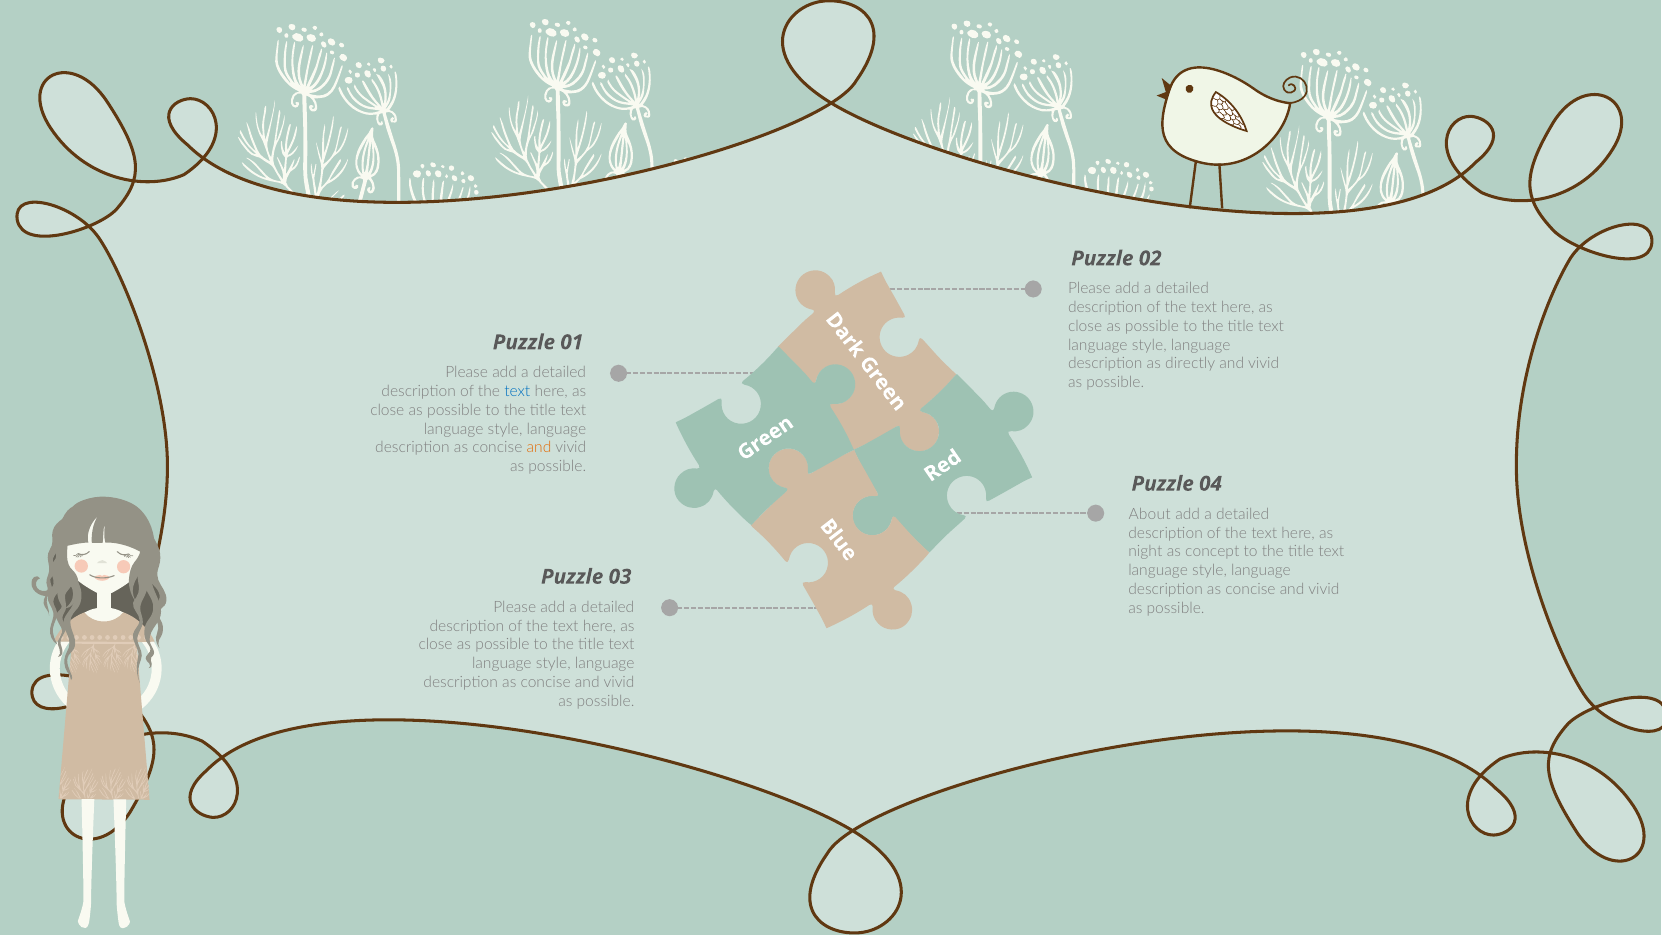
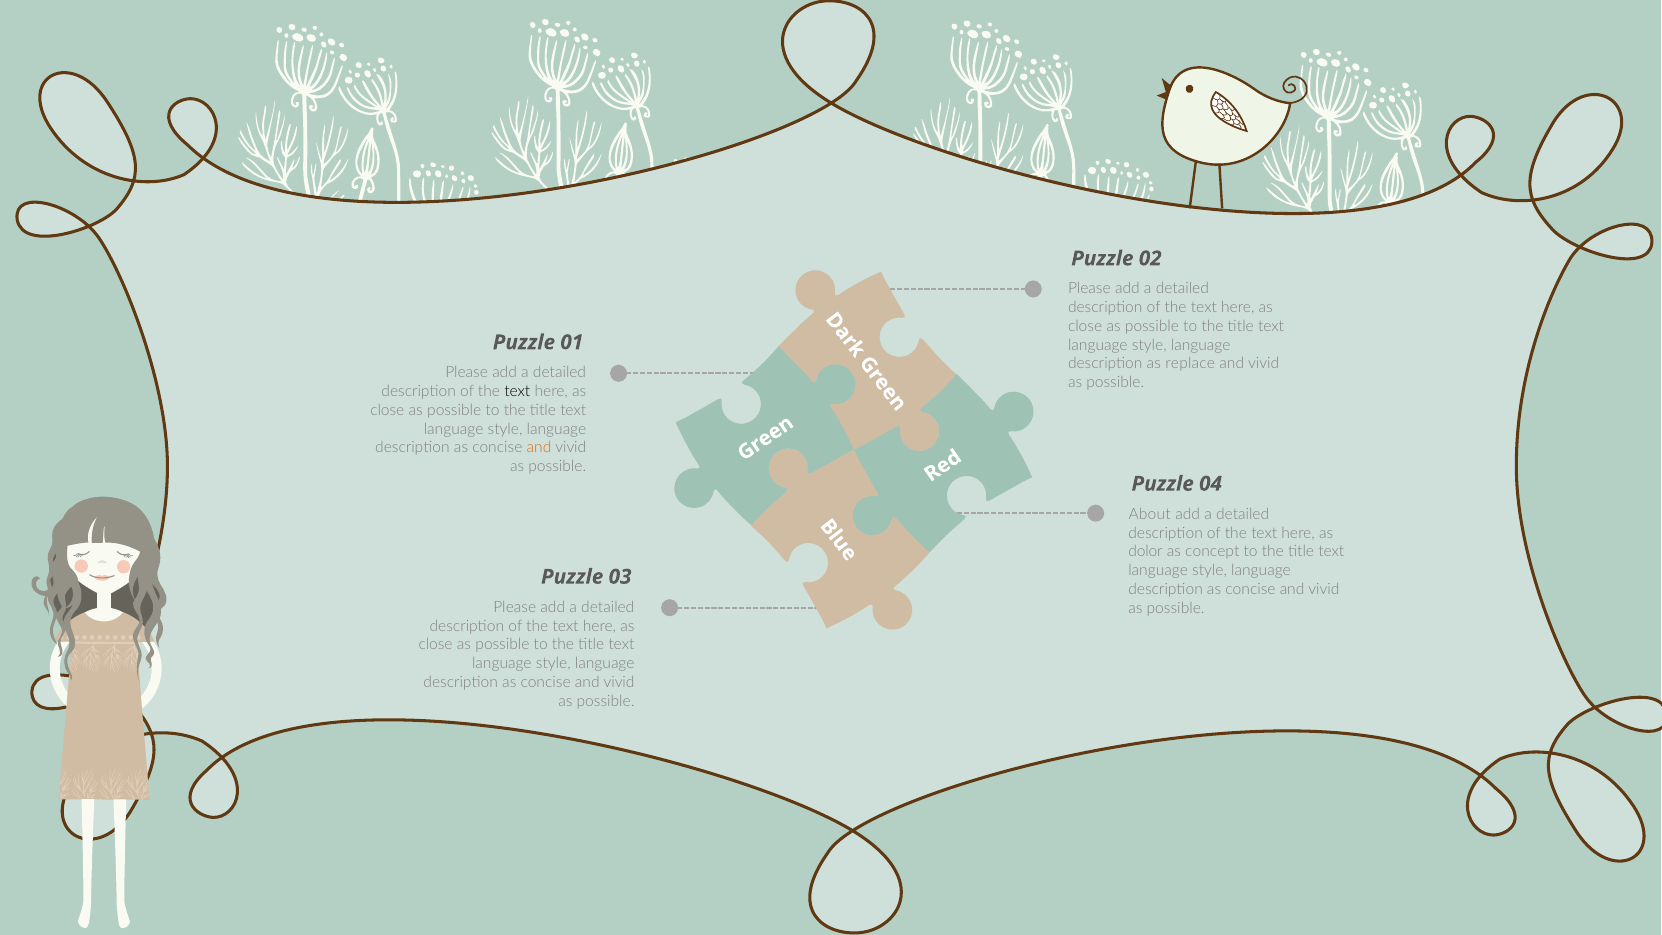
directly: directly -> replace
text at (517, 391) colour: blue -> black
night: night -> dolor
